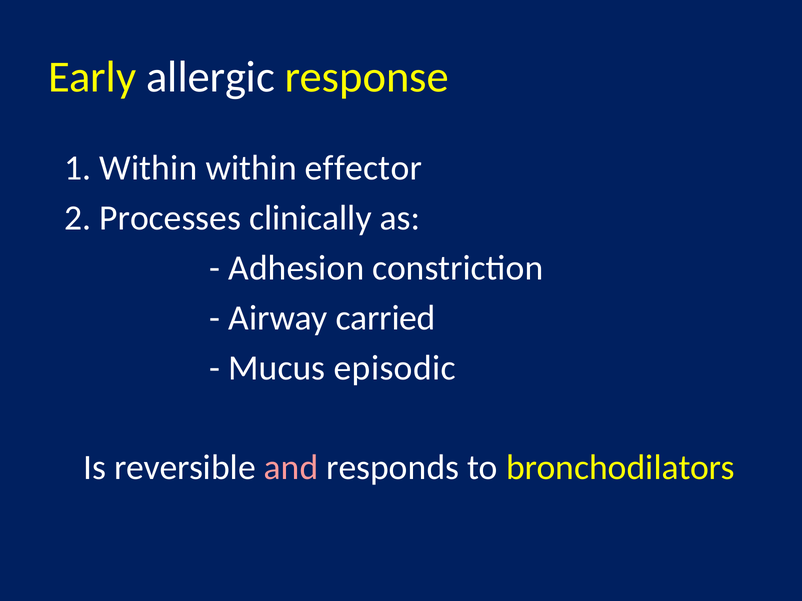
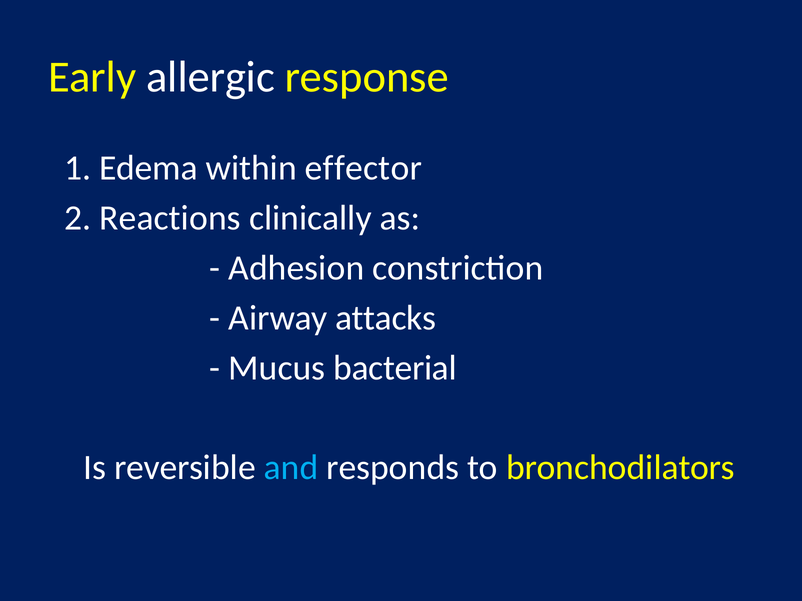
1 Within: Within -> Edema
Processes: Processes -> Reactions
carried: carried -> attacks
episodic: episodic -> bacterial
and colour: pink -> light blue
